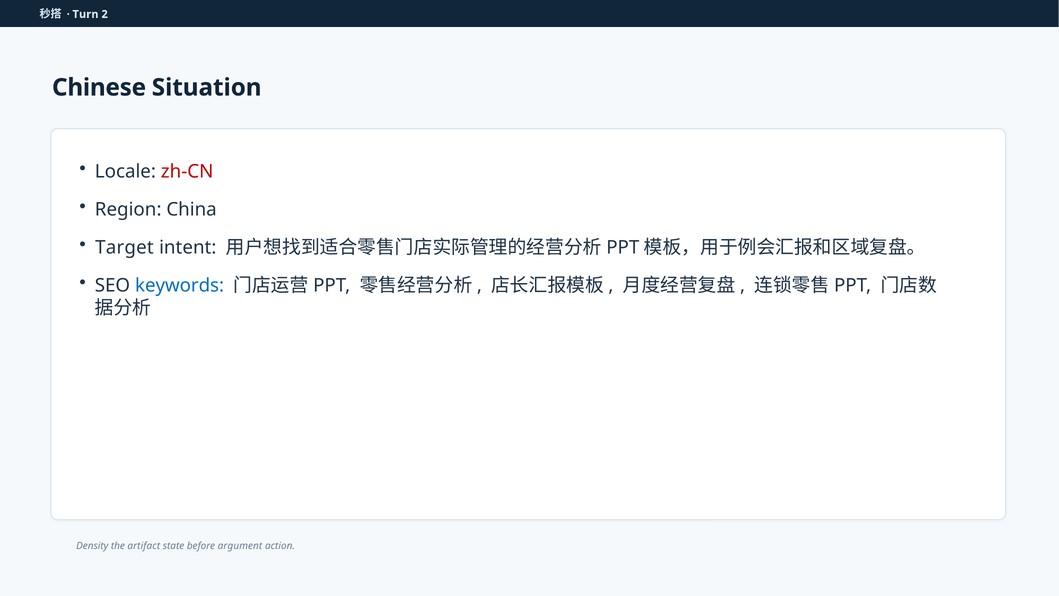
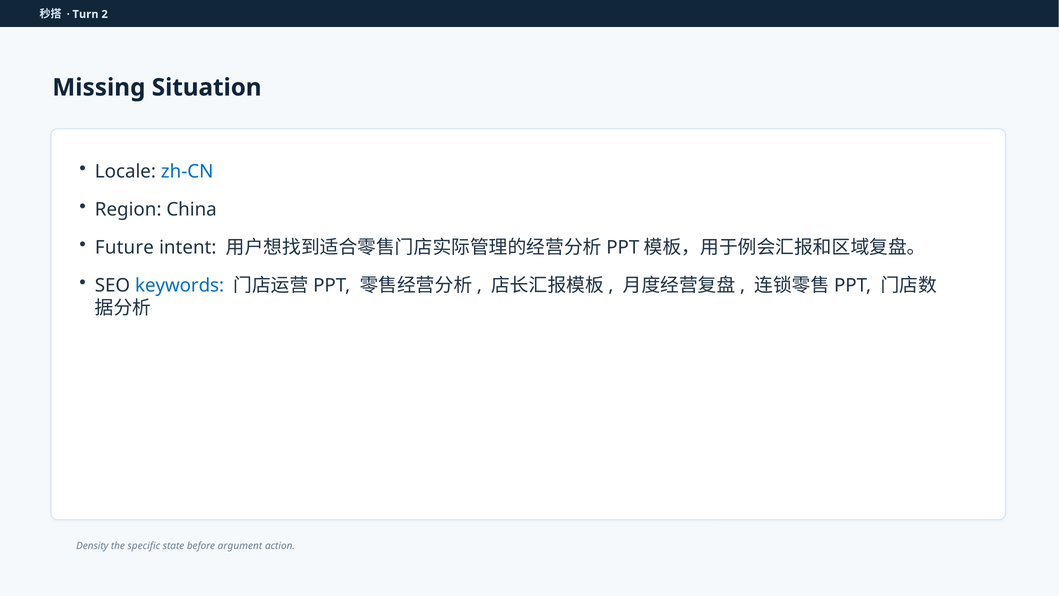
Chinese: Chinese -> Missing
zh-CN colour: red -> blue
Target: Target -> Future
artifact: artifact -> specific
